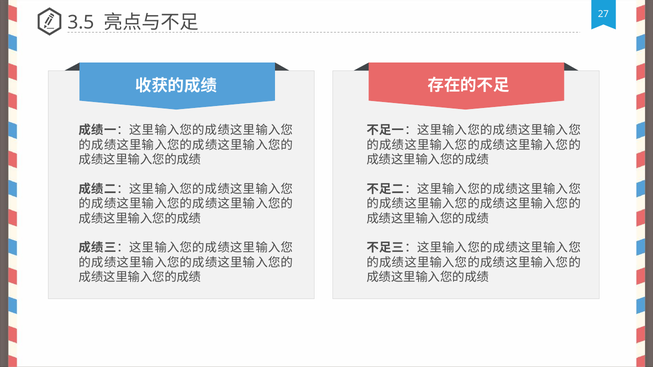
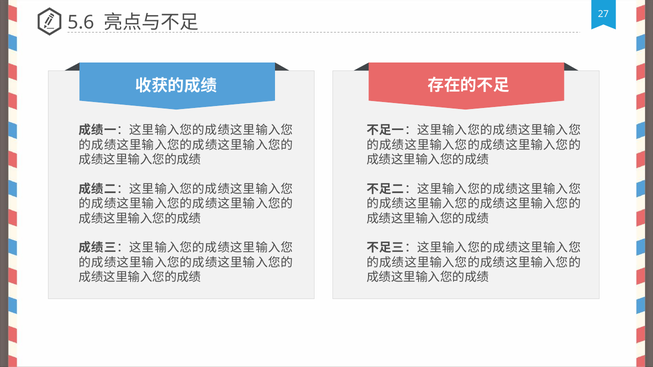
3.5: 3.5 -> 5.6
